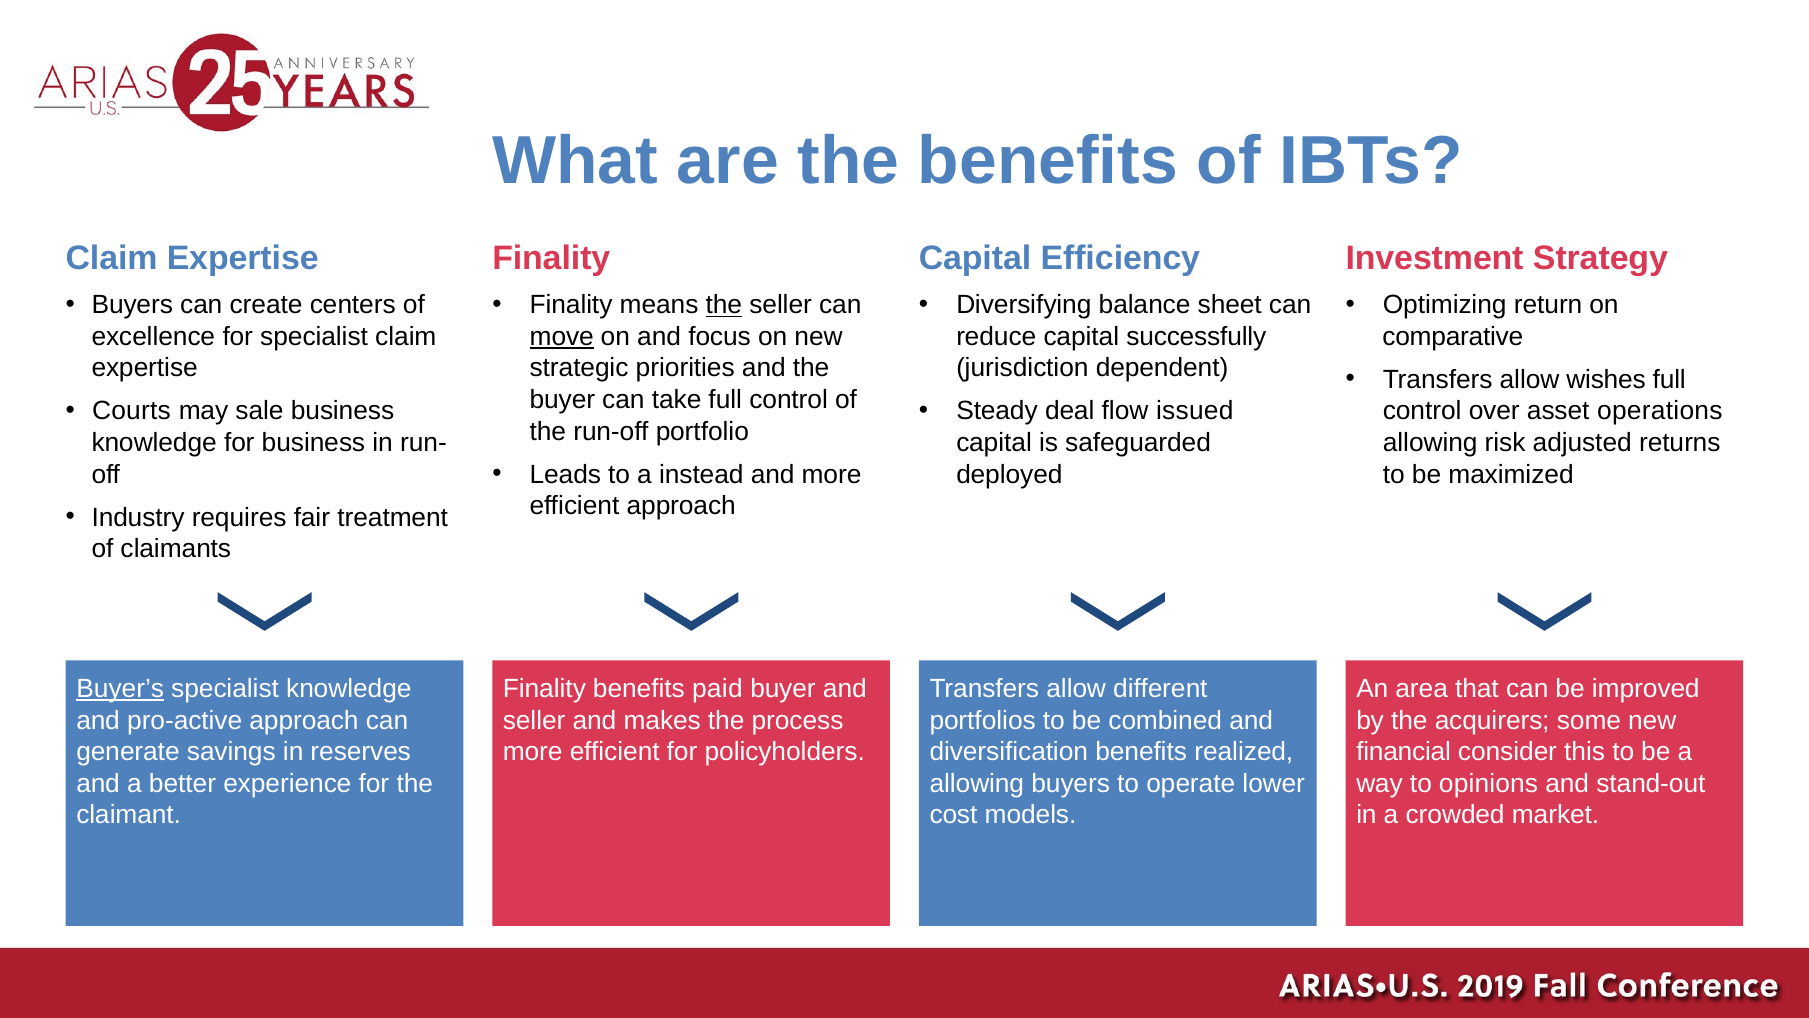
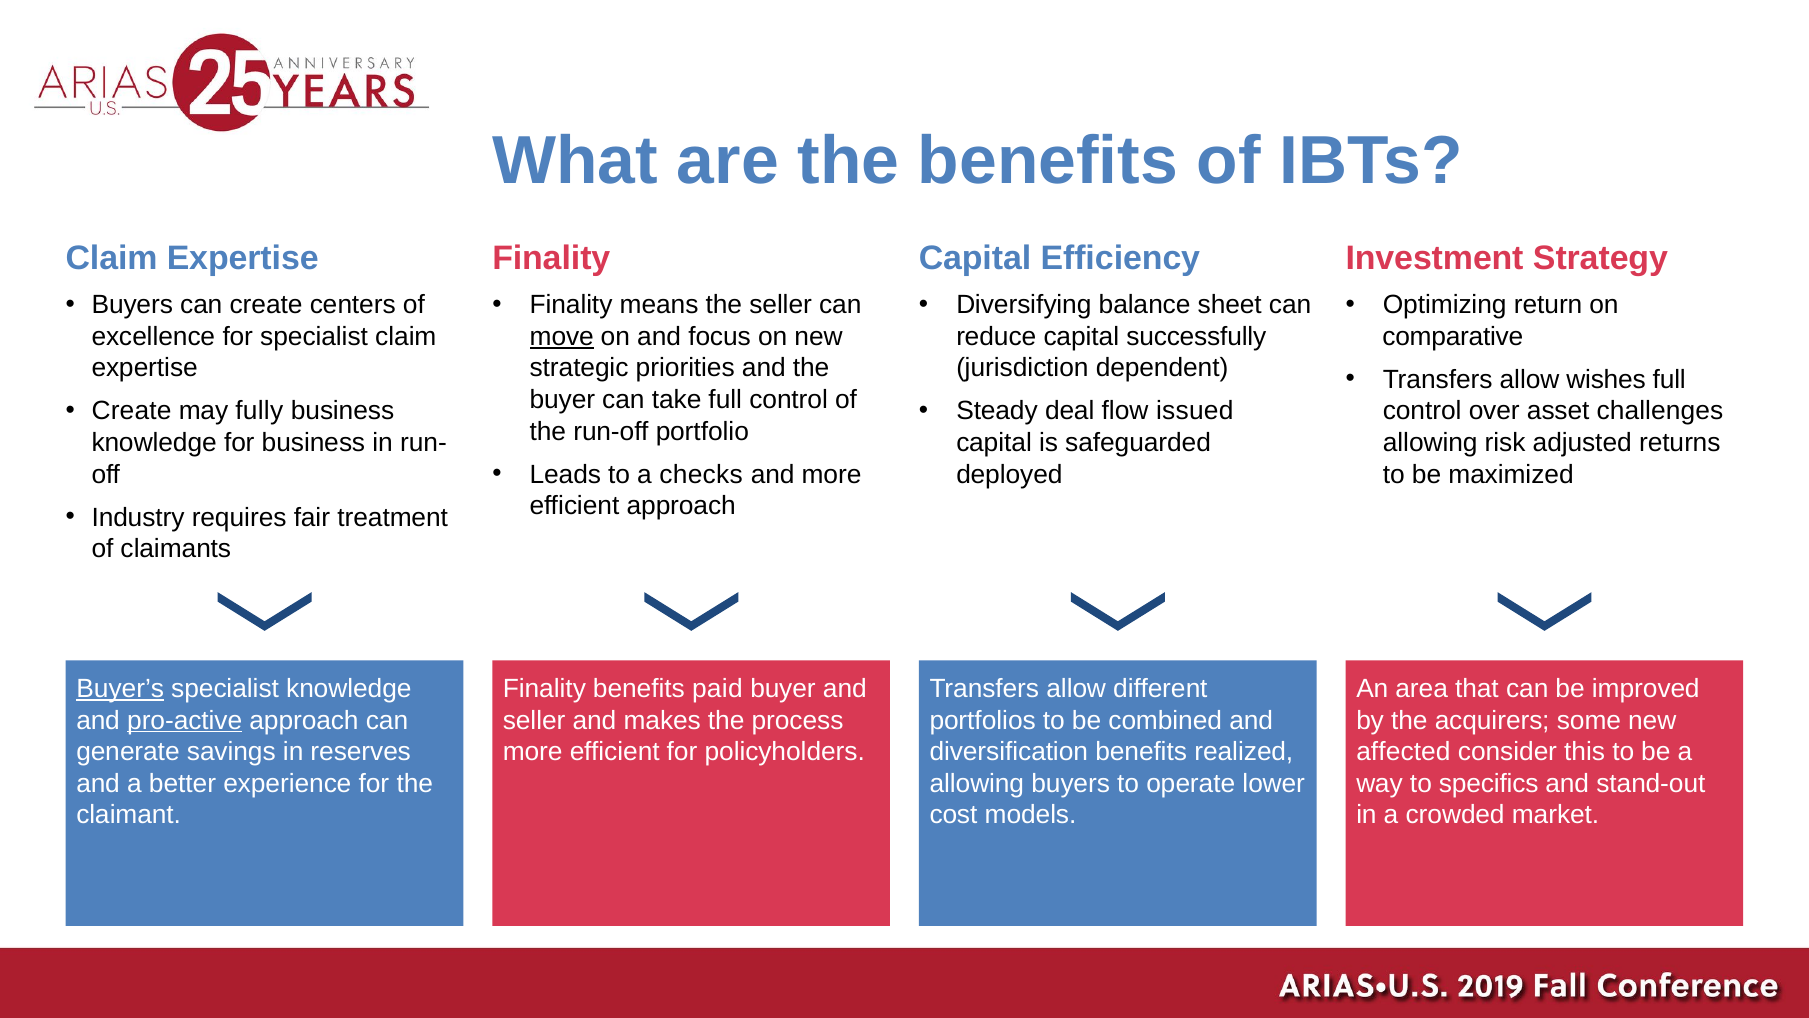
the at (724, 305) underline: present -> none
Courts at (131, 411): Courts -> Create
sale: sale -> fully
operations: operations -> challenges
instead: instead -> checks
pro-active underline: none -> present
financial: financial -> affected
opinions: opinions -> specifics
